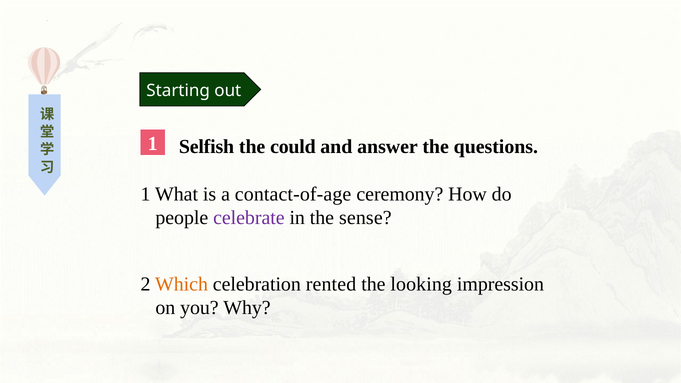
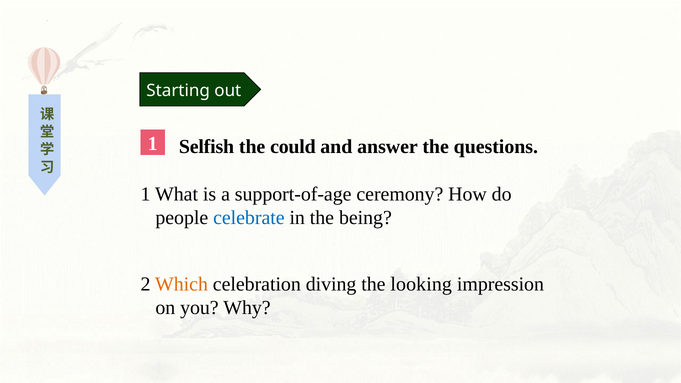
contact-of-age: contact-of-age -> support-of-age
celebrate colour: purple -> blue
sense: sense -> being
rented: rented -> diving
